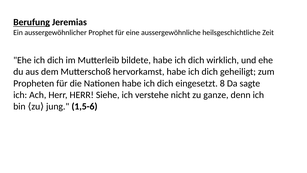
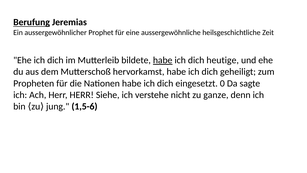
habe at (163, 60) underline: none -> present
wirklich: wirklich -> heutige
8: 8 -> 0
